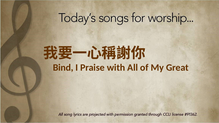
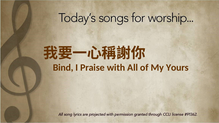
Great: Great -> Yours
